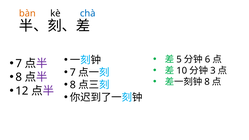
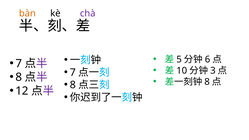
chà colour: blue -> purple
